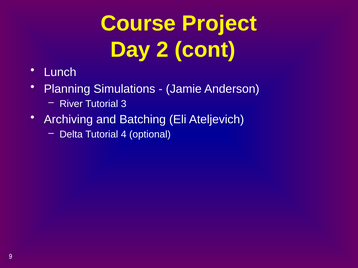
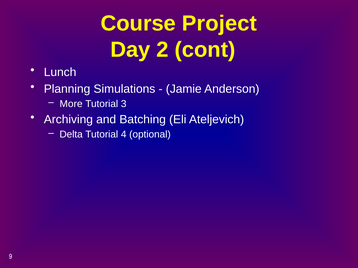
River: River -> More
